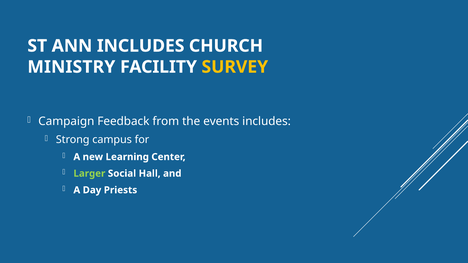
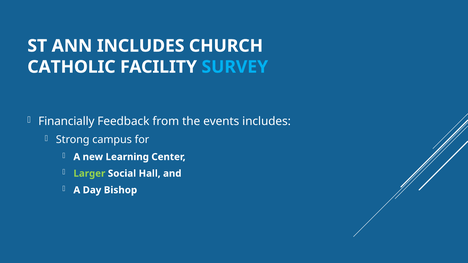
MINISTRY: MINISTRY -> CATHOLIC
SURVEY colour: yellow -> light blue
Campaign: Campaign -> Financially
Priests: Priests -> Bishop
